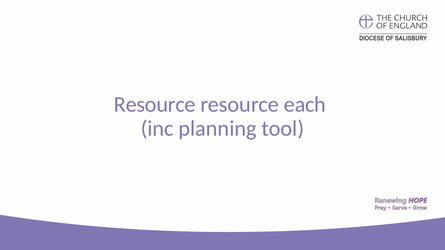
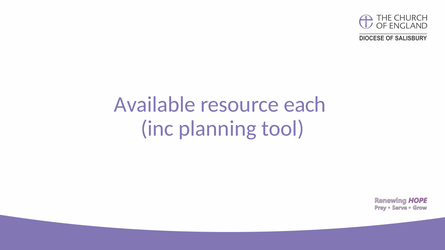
Resource at (155, 105): Resource -> Available
